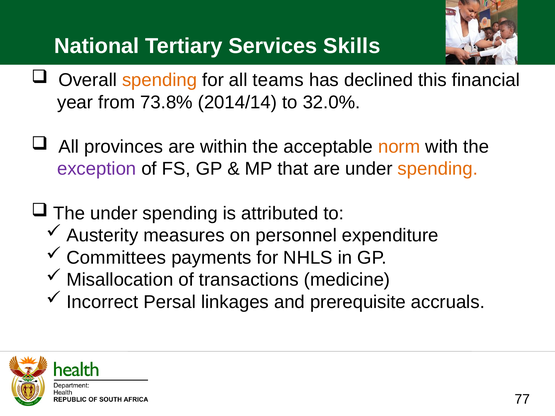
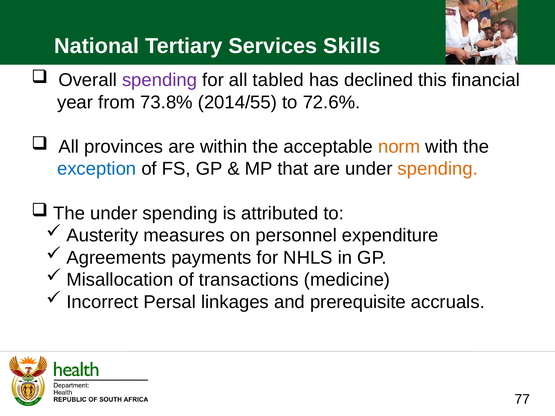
spending at (160, 80) colour: orange -> purple
teams: teams -> tabled
2014/14: 2014/14 -> 2014/55
32.0%: 32.0% -> 72.6%
exception colour: purple -> blue
Committees: Committees -> Agreements
